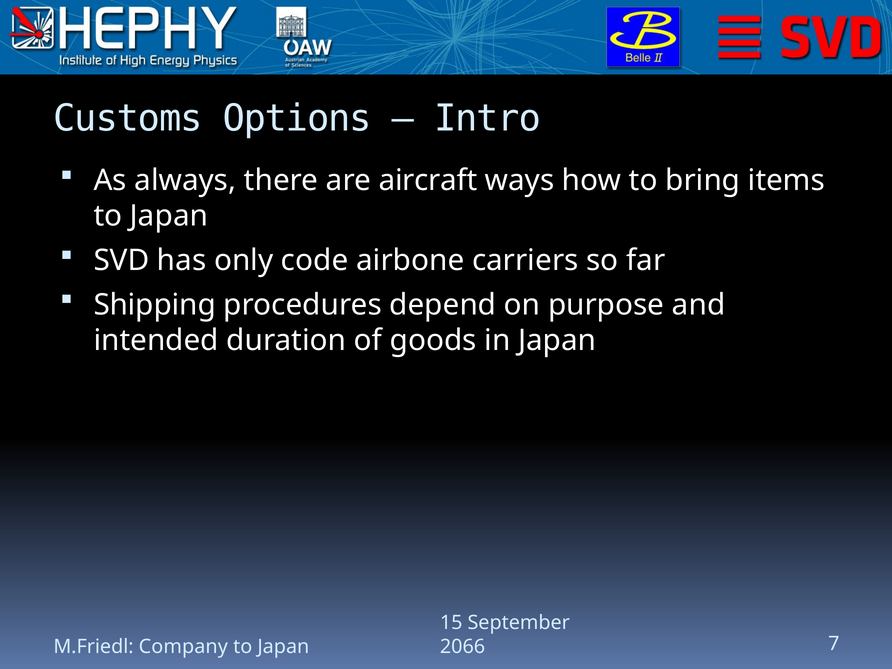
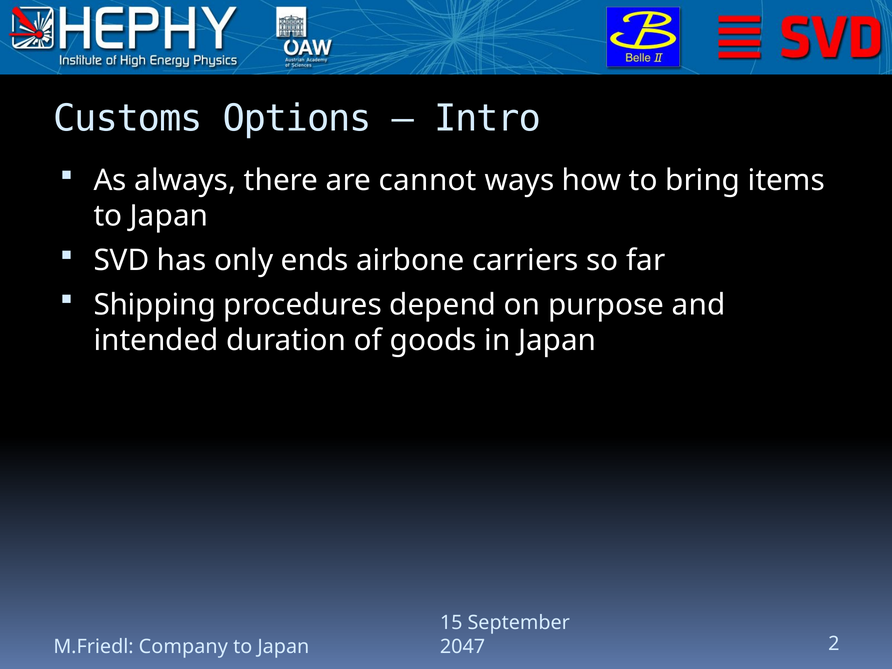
aircraft: aircraft -> cannot
code: code -> ends
2066: 2066 -> 2047
7: 7 -> 2
